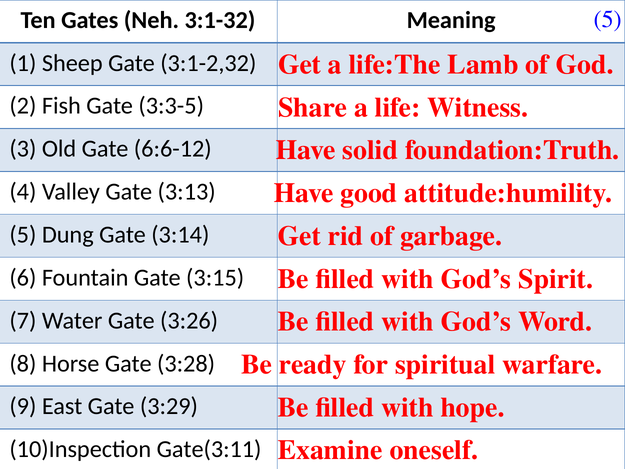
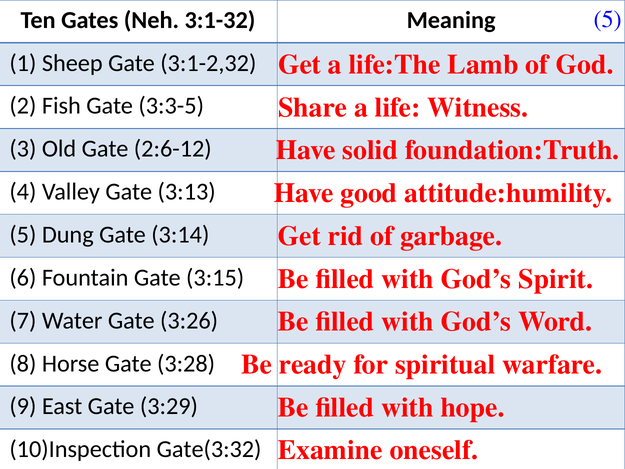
6:6-12: 6:6-12 -> 2:6-12
Gate(3:11: Gate(3:11 -> Gate(3:32
